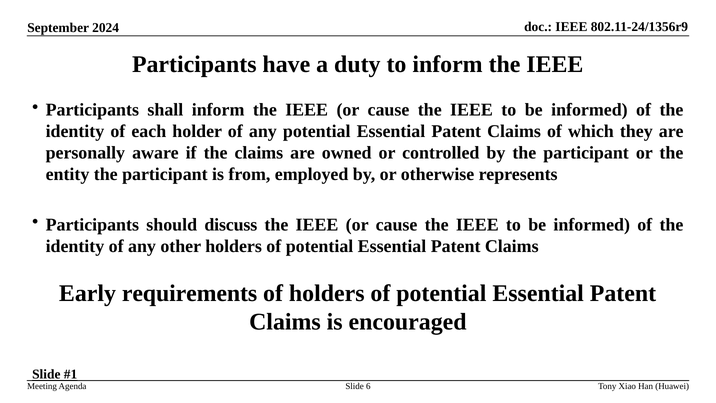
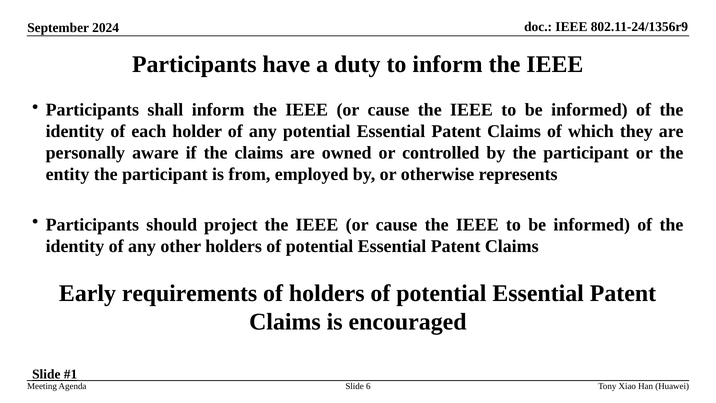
discuss: discuss -> project
